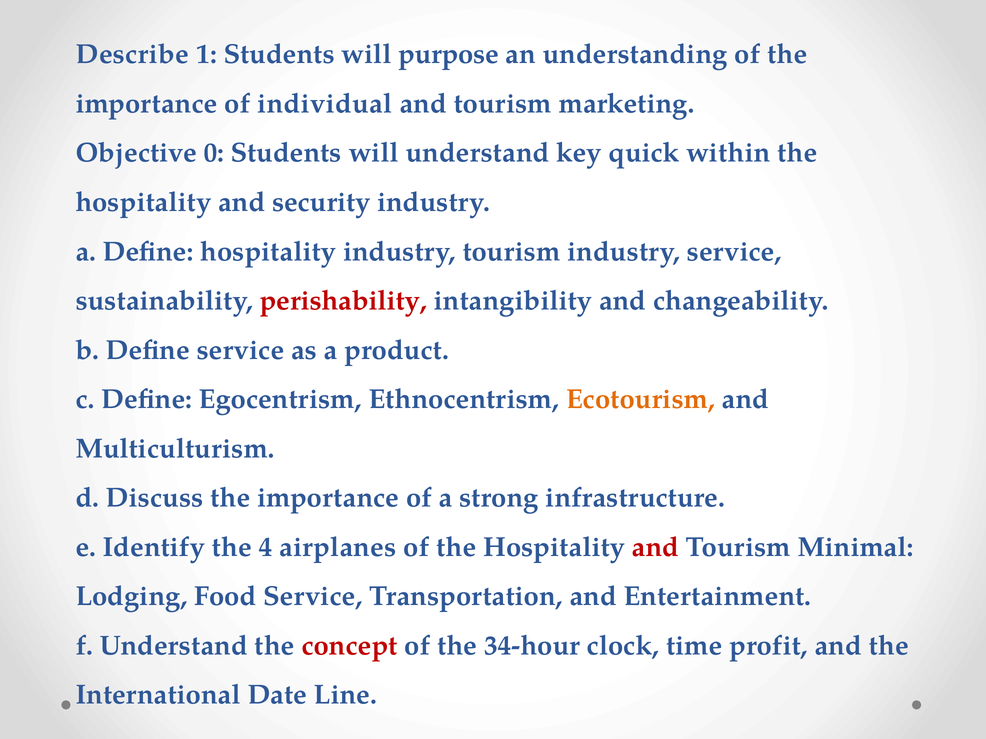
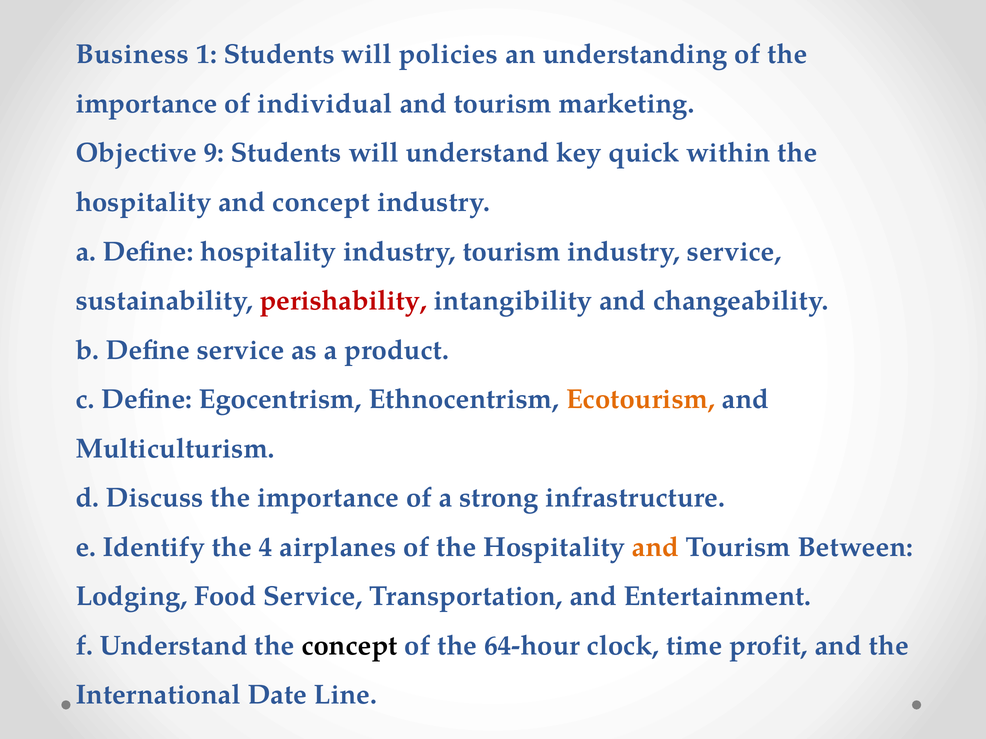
Describe: Describe -> Business
purpose: purpose -> policies
0: 0 -> 9
and security: security -> concept
and at (656, 547) colour: red -> orange
Minimal: Minimal -> Between
concept at (350, 646) colour: red -> black
34-hour: 34-hour -> 64-hour
